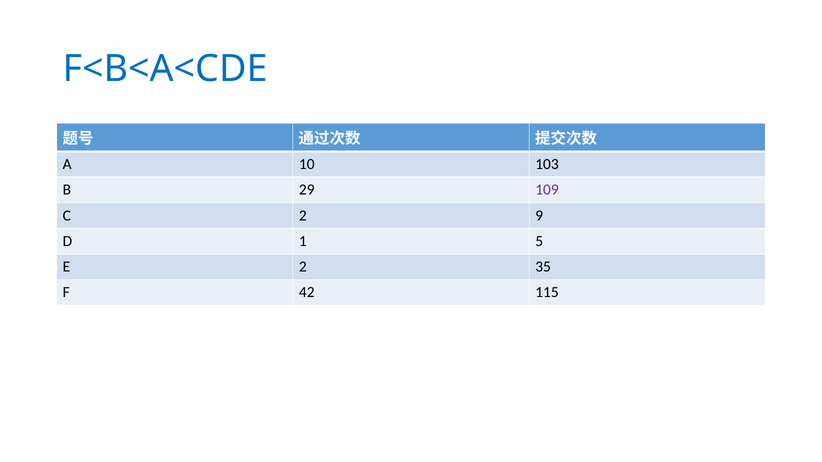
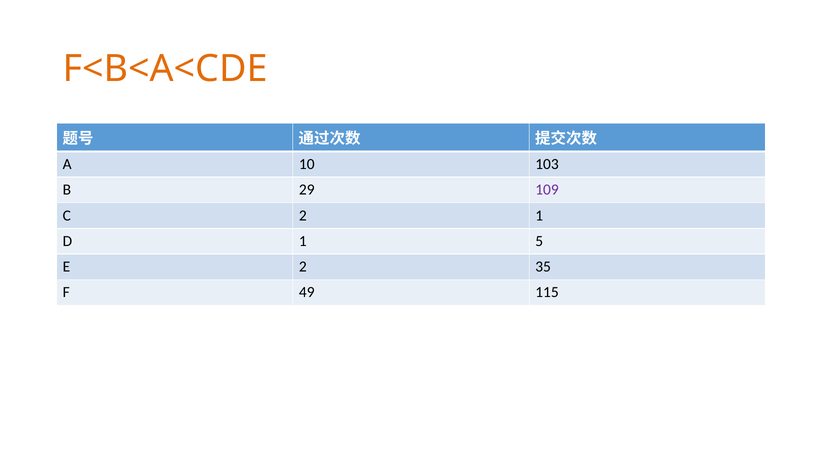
F<B<A<CDE colour: blue -> orange
2 9: 9 -> 1
42: 42 -> 49
